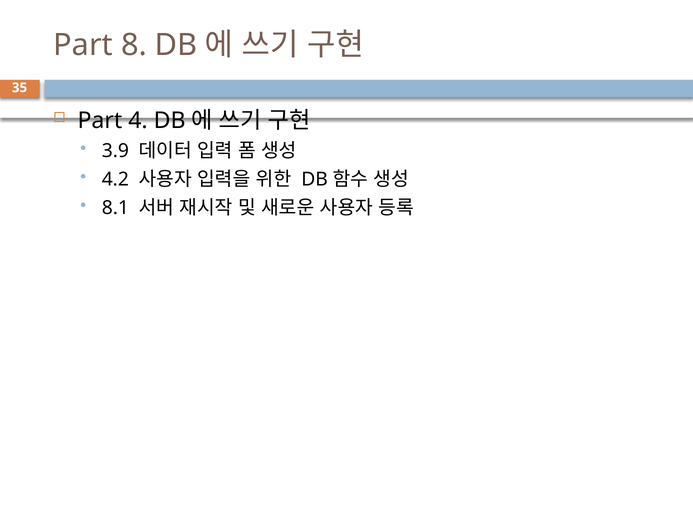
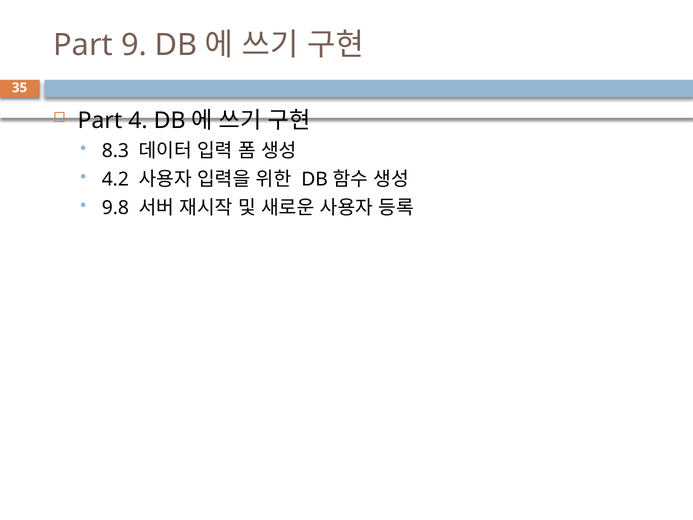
8: 8 -> 9
3.9: 3.9 -> 8.3
8.1: 8.1 -> 9.8
